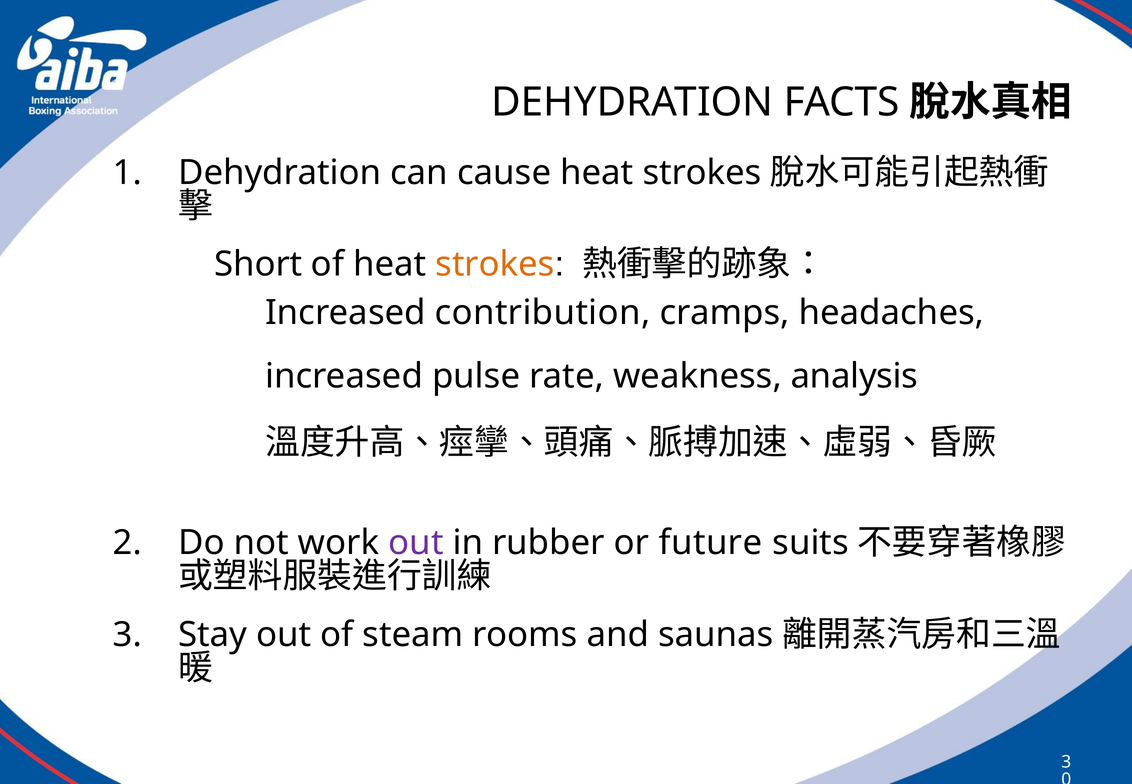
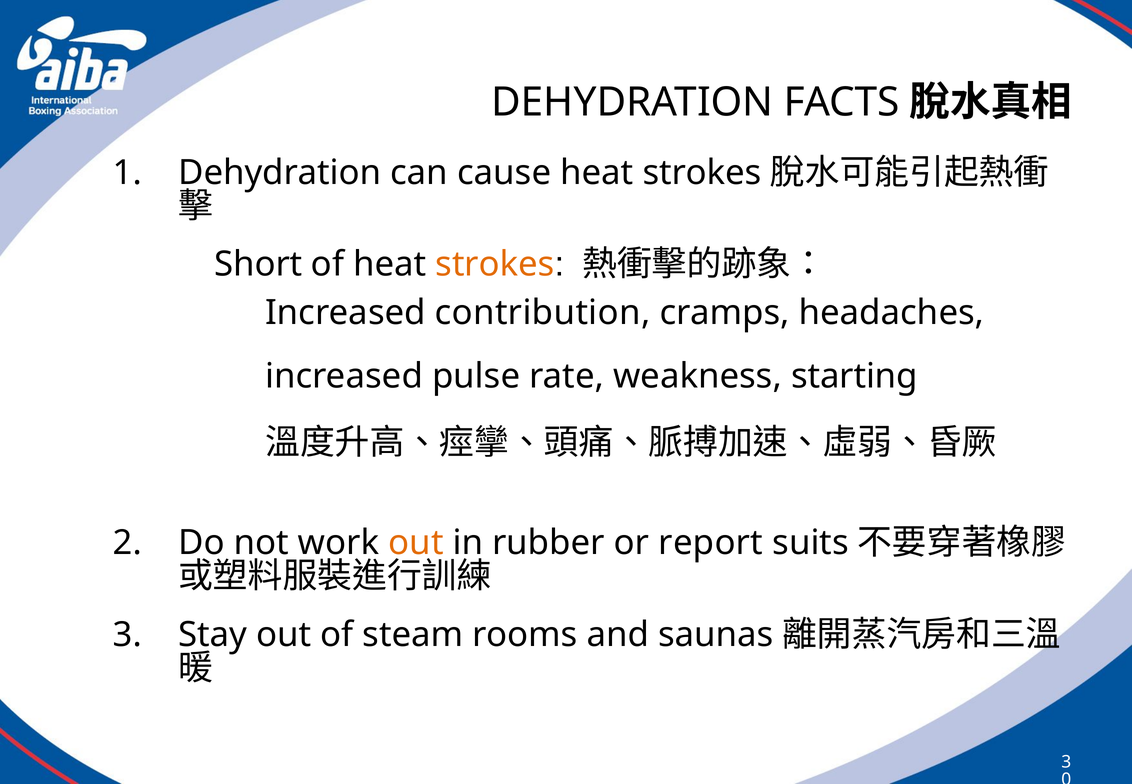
analysis: analysis -> starting
out at (416, 543) colour: purple -> orange
future: future -> report
